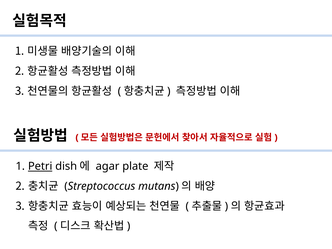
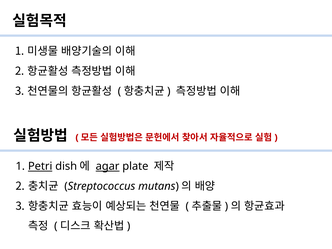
agar underline: none -> present
